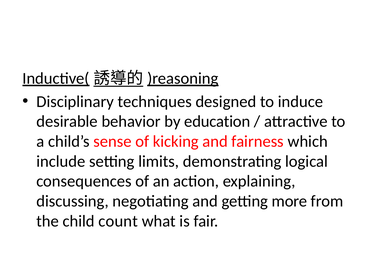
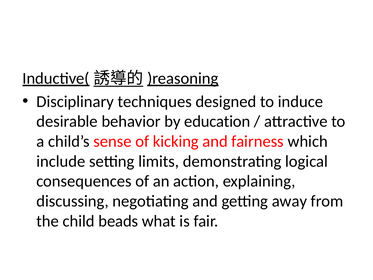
more: more -> away
count: count -> beads
